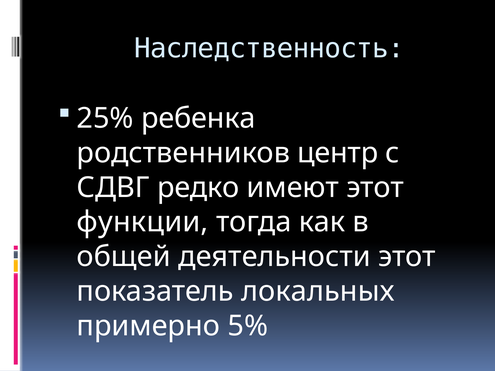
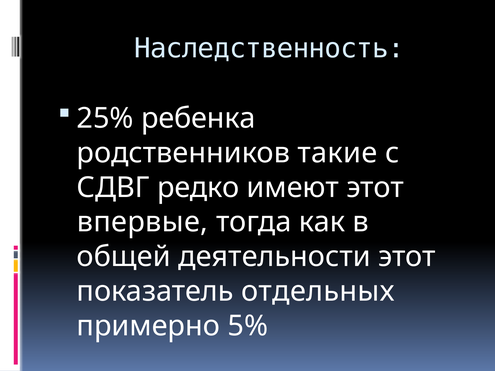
центр: центр -> такие
функции: функции -> впервые
локальных: локальных -> отдельных
